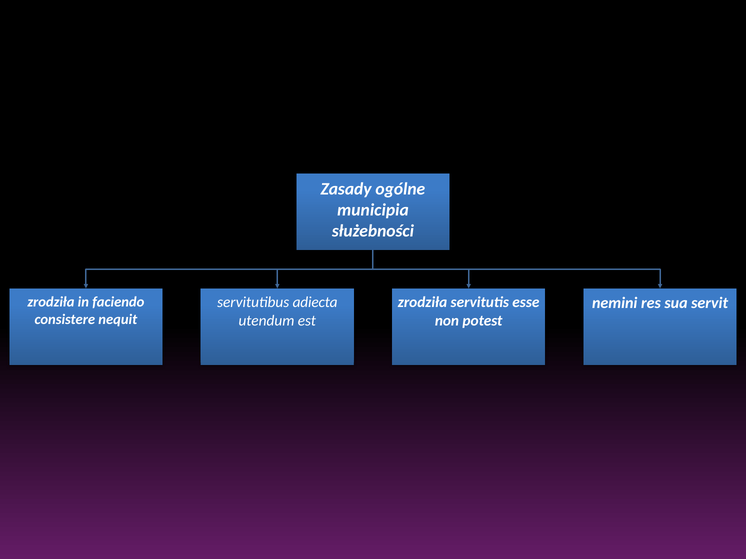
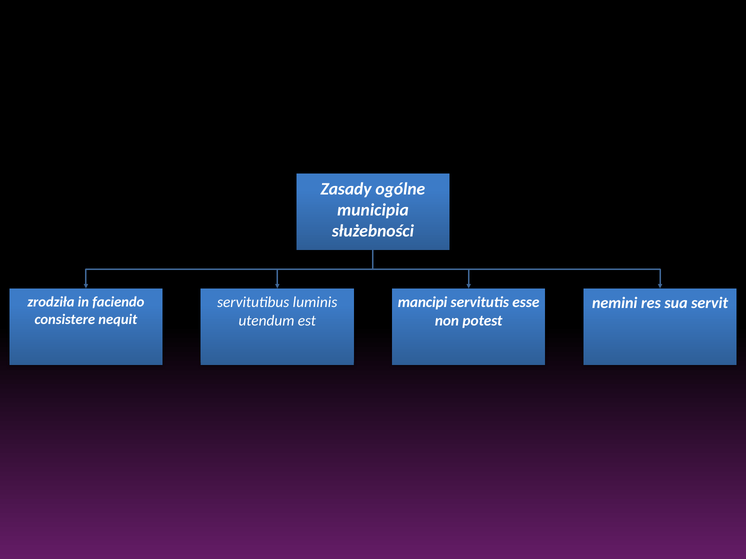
adiecta: adiecta -> luminis
zrodziła at (423, 303): zrodziła -> mancipi
